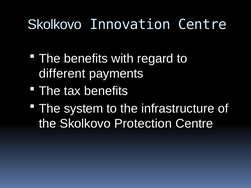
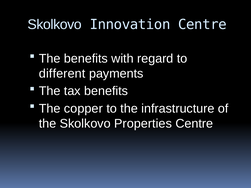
system: system -> copper
Protection: Protection -> Properties
